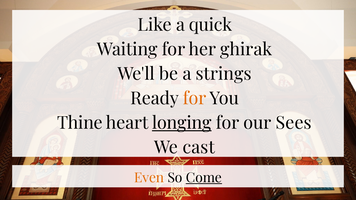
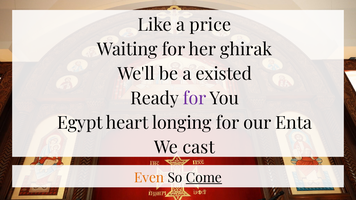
quick: quick -> price
strings: strings -> existed
for at (195, 99) colour: orange -> purple
Thine: Thine -> Egypt
longing underline: present -> none
Sees: Sees -> Enta
